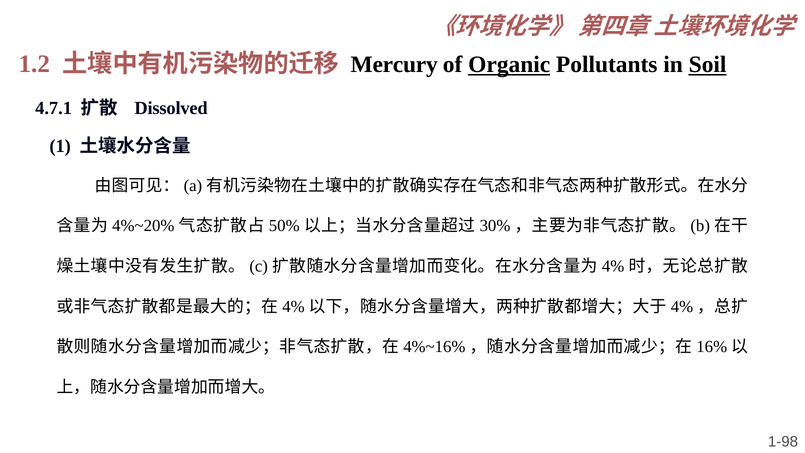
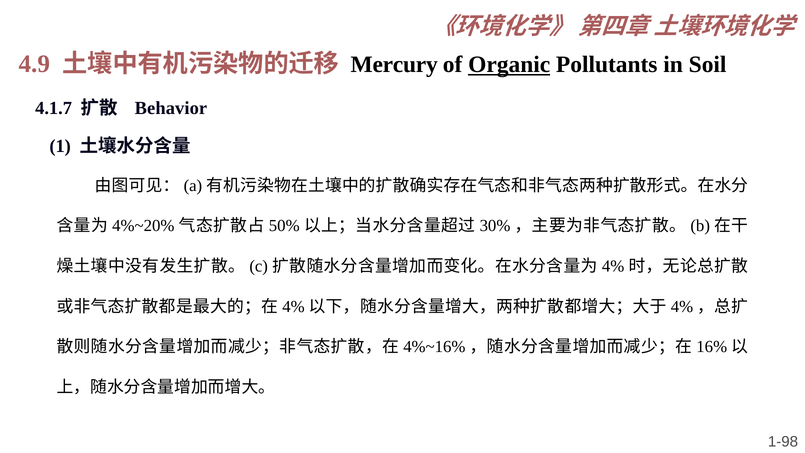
1.2: 1.2 -> 4.9
Soil underline: present -> none
4.7.1: 4.7.1 -> 4.1.7
Dissolved: Dissolved -> Behavior
